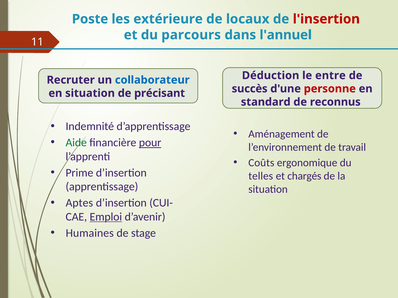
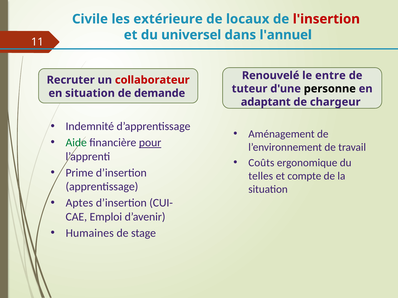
Poste: Poste -> Civile
parcours: parcours -> universel
Déduction: Déduction -> Renouvelé
collaborateur colour: blue -> red
succès: succès -> tuteur
personne colour: red -> black
précisant: précisant -> demande
standard: standard -> adaptant
reconnus: reconnus -> chargeur
chargés: chargés -> compte
Emploi underline: present -> none
